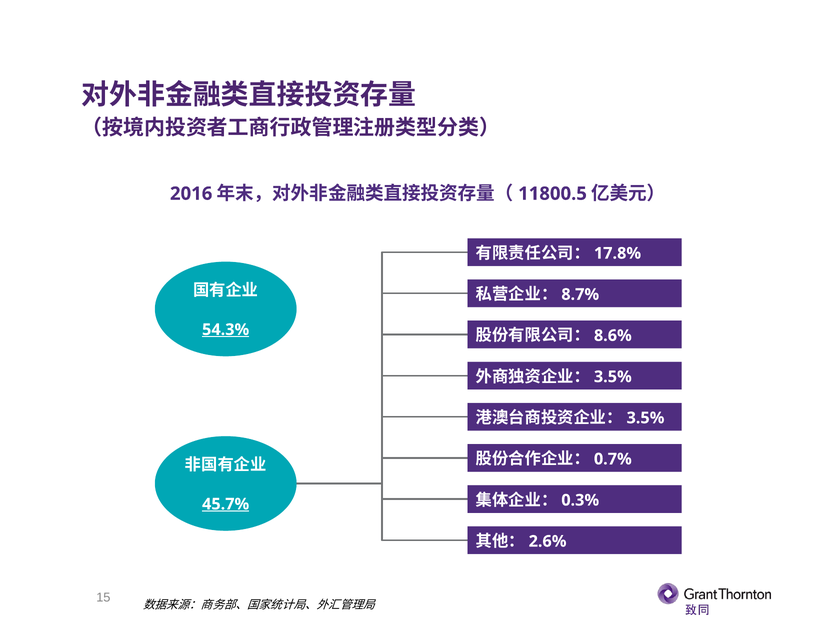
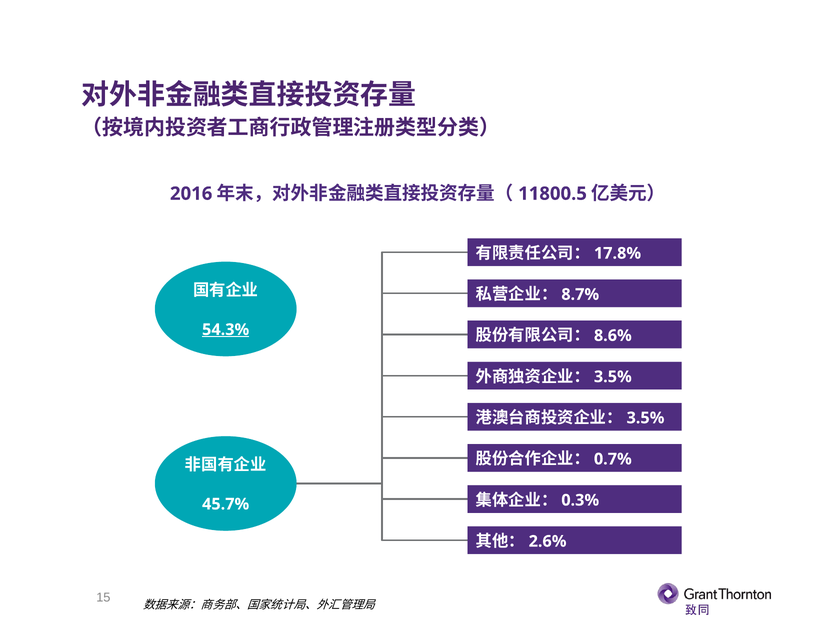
45.7% underline: present -> none
